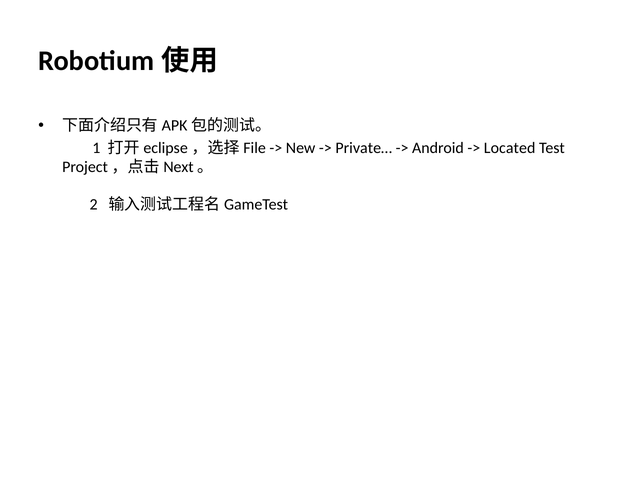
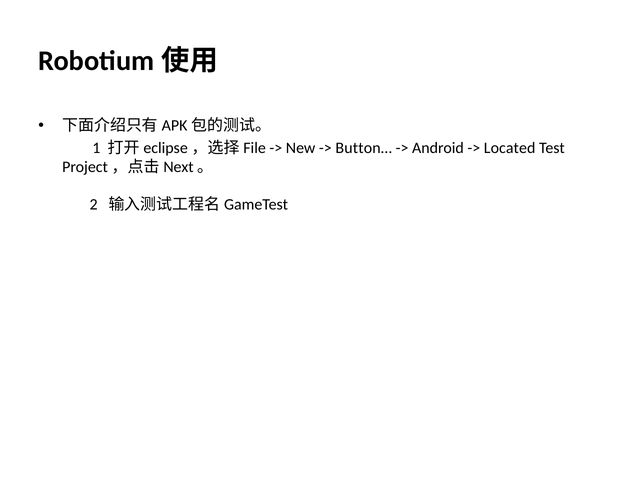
Private…: Private… -> Button…
